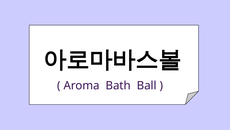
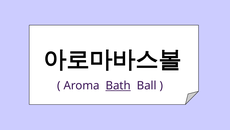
Bath underline: none -> present
